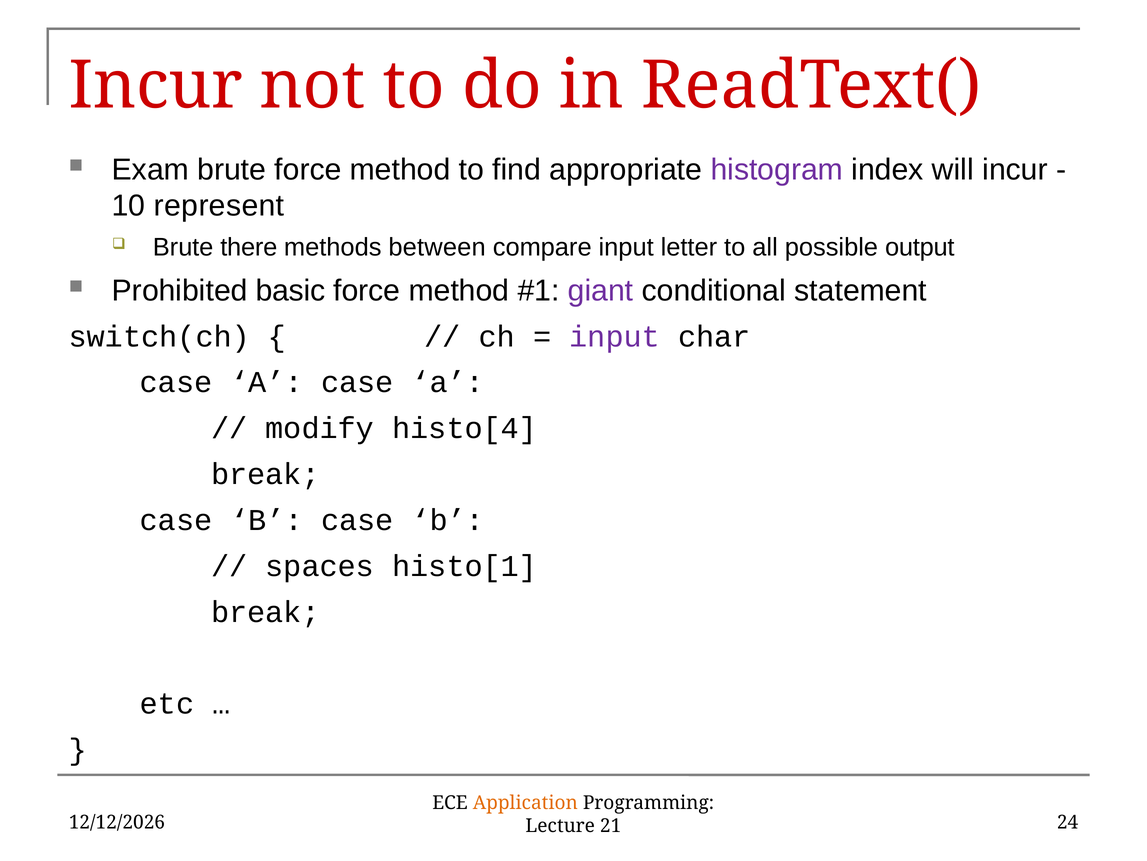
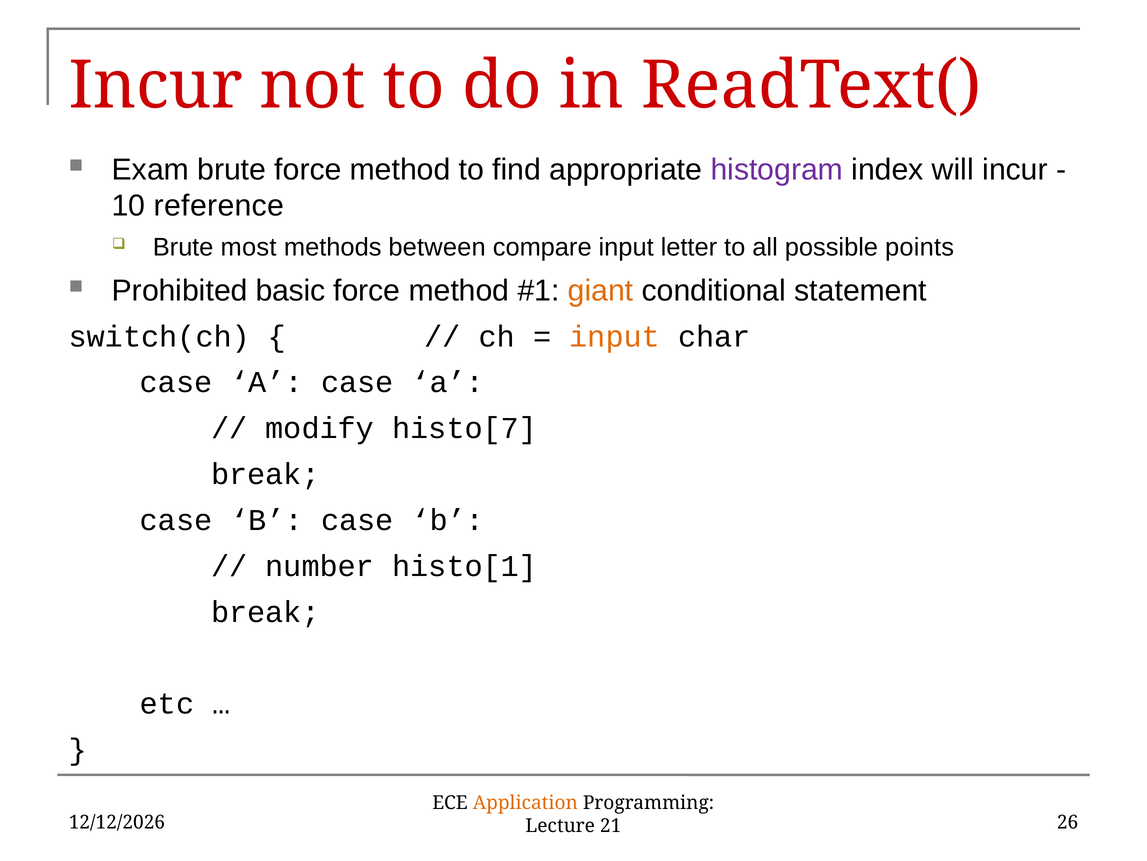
represent: represent -> reference
there: there -> most
output: output -> points
giant colour: purple -> orange
input at (615, 336) colour: purple -> orange
histo[4: histo[4 -> histo[7
spaces: spaces -> number
24: 24 -> 26
